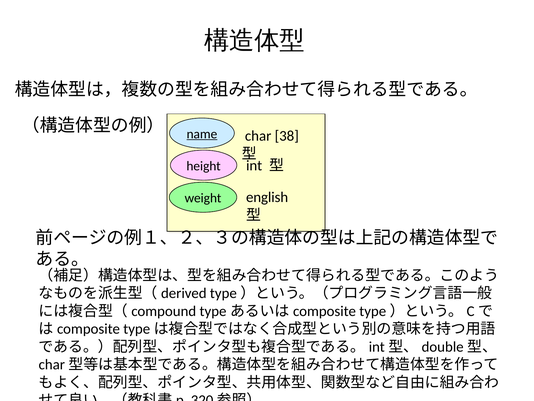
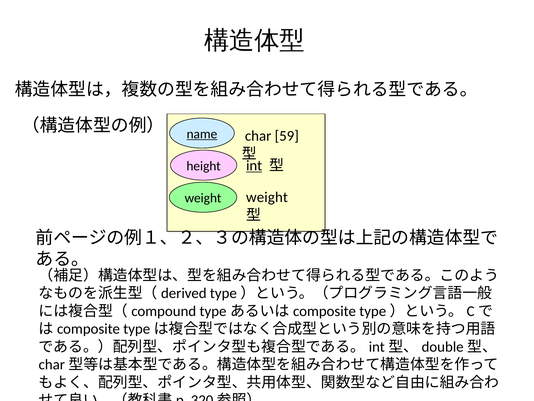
38: 38 -> 59
int underline: none -> present
english at (267, 197): english -> weight
